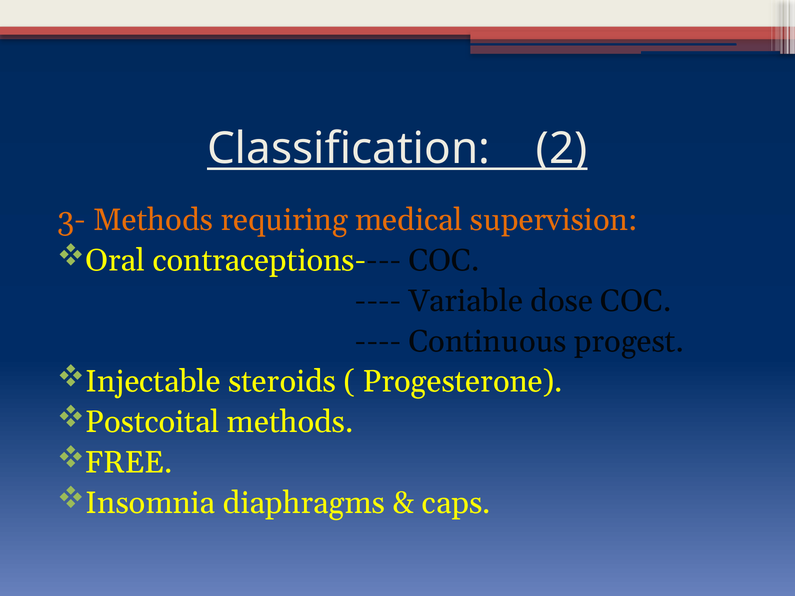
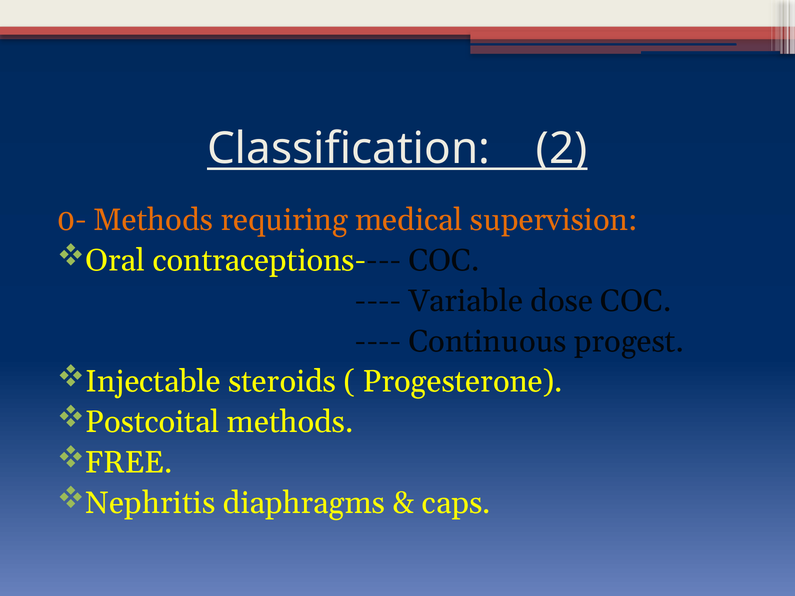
3-: 3- -> 0-
Insomnia: Insomnia -> Nephritis
